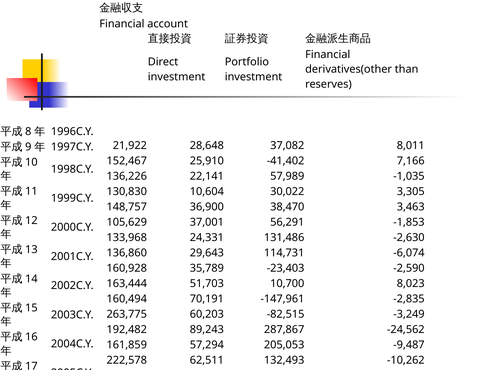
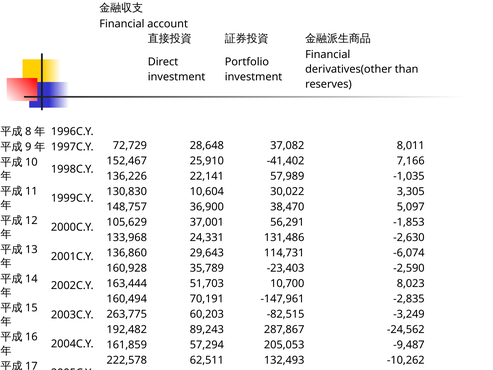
21,922: 21,922 -> 72,729
3,463: 3,463 -> 5,097
